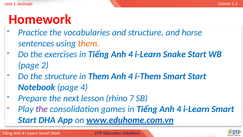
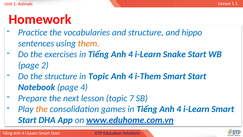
horse: horse -> hippo
in Them: Them -> Topic
lesson rhino: rhino -> topic
the at (42, 109) colour: purple -> orange
